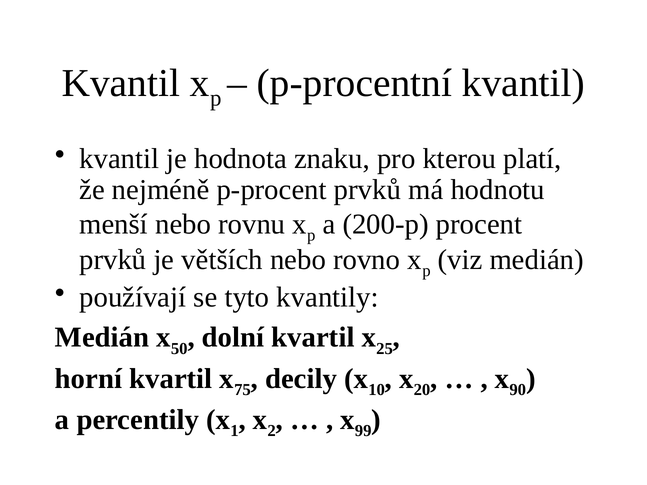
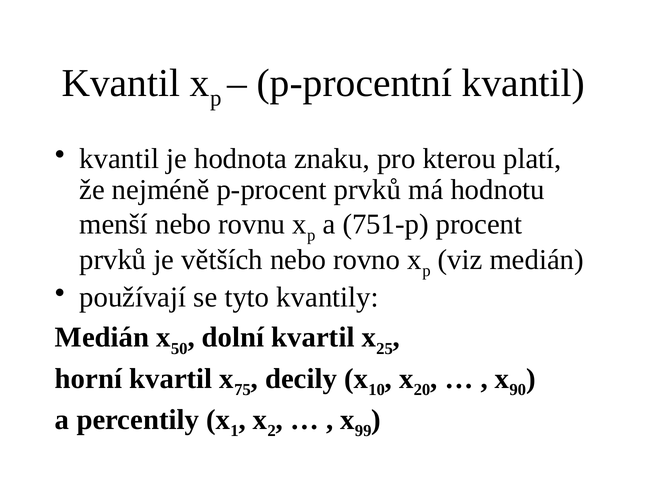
200-p: 200-p -> 751-p
